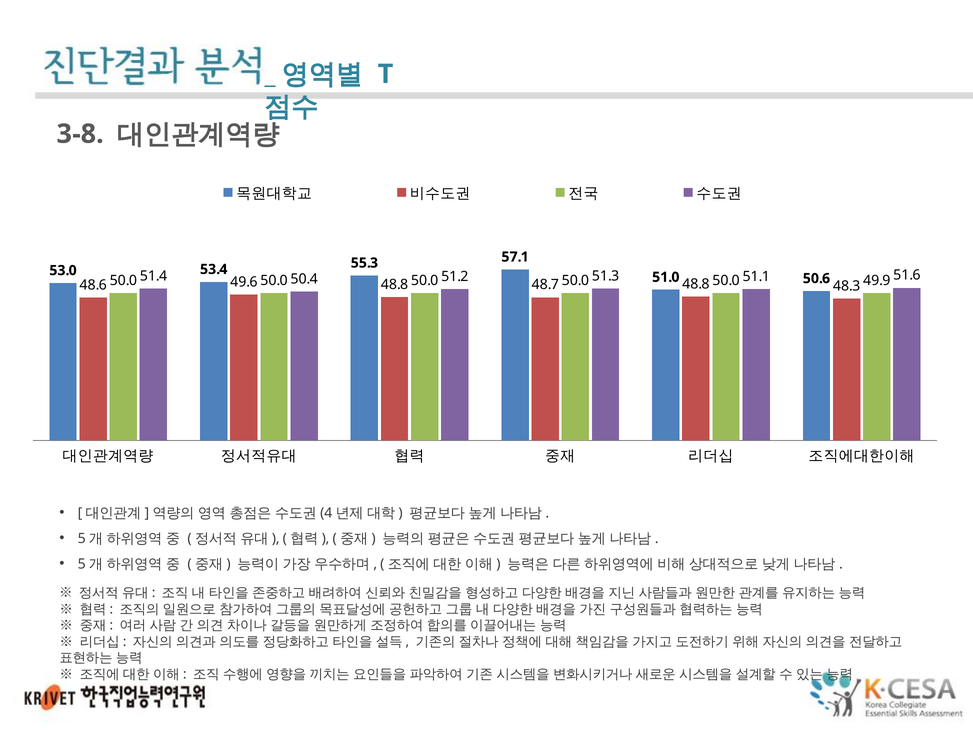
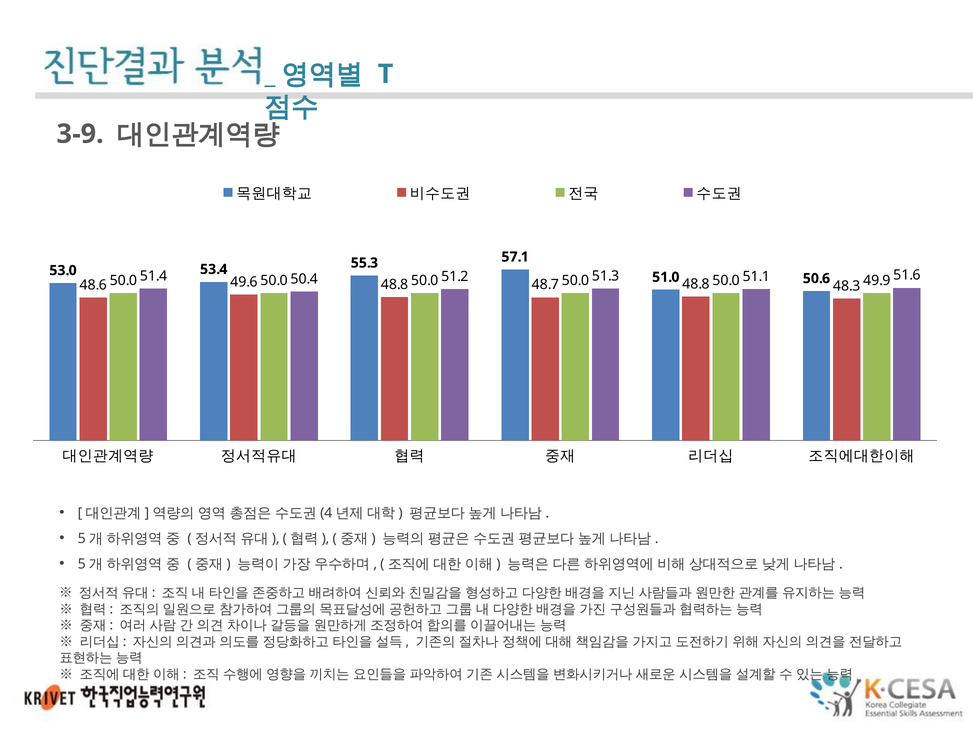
3-8: 3-8 -> 3-9
